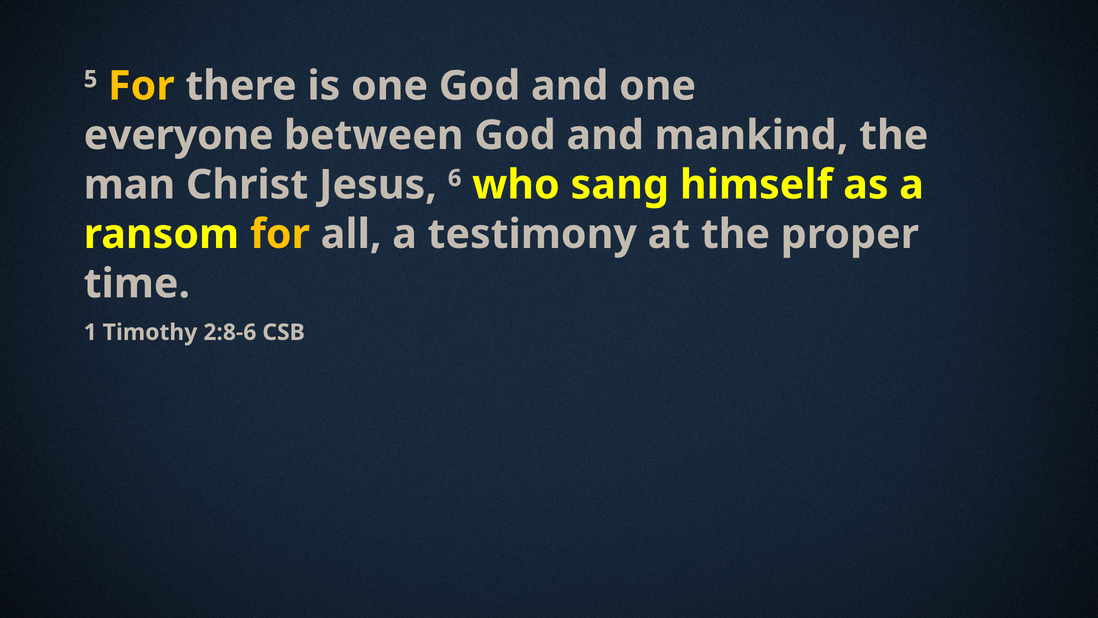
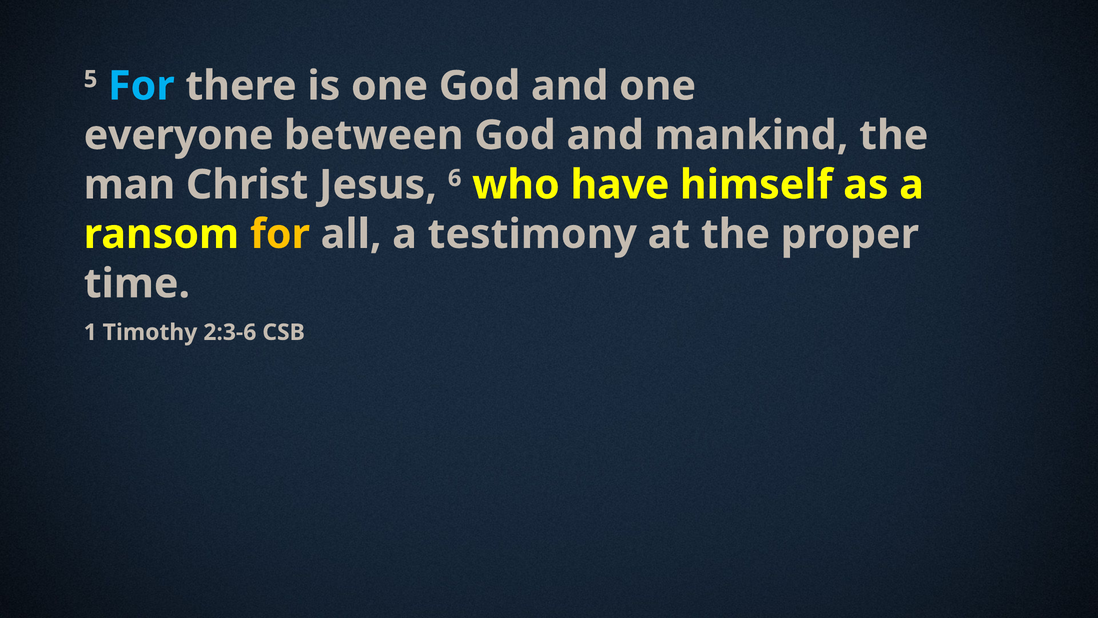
For at (141, 86) colour: yellow -> light blue
sang: sang -> have
2:8-6: 2:8-6 -> 2:3-6
